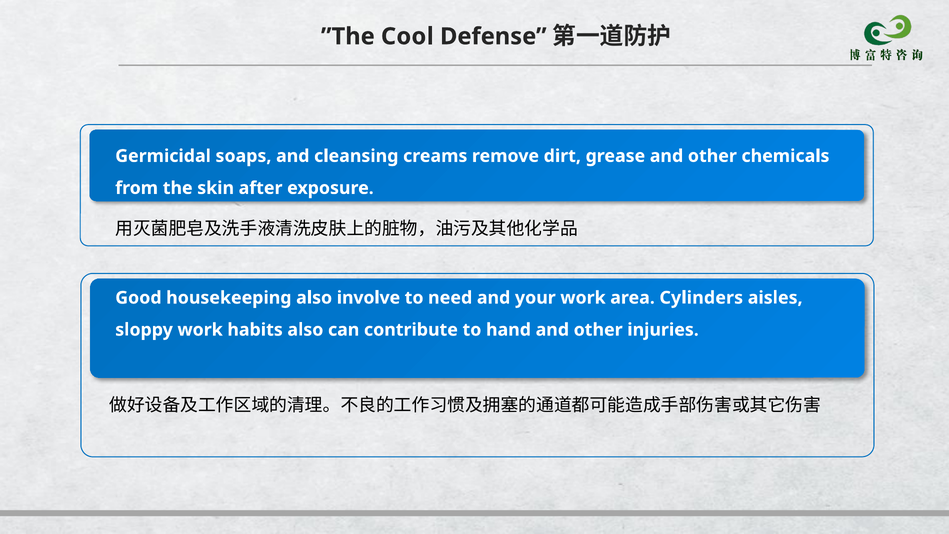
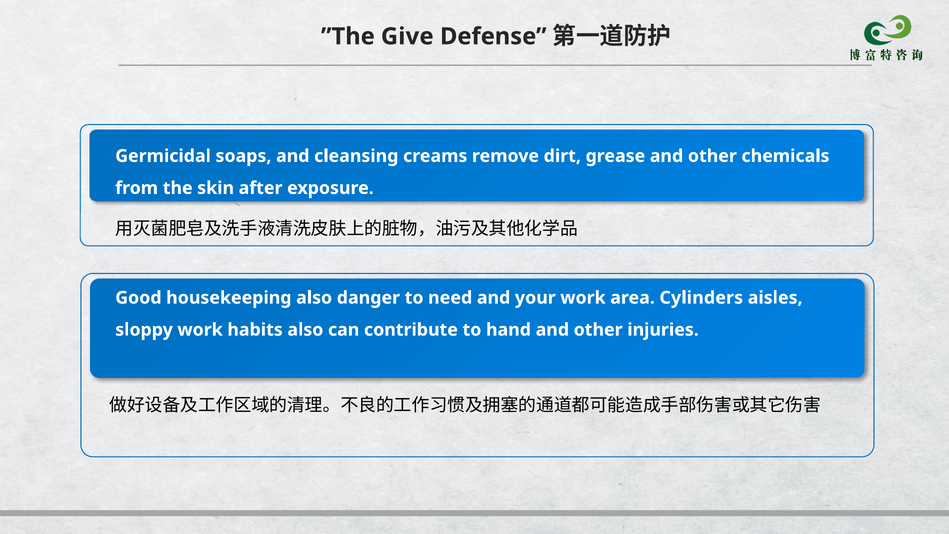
Cool: Cool -> Give
involve: involve -> danger
